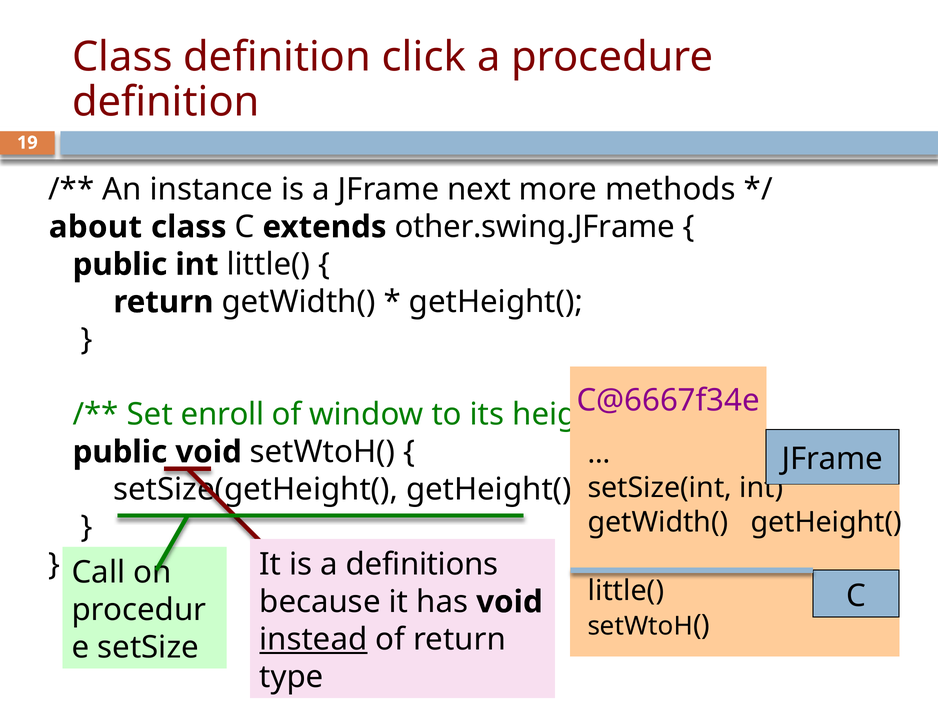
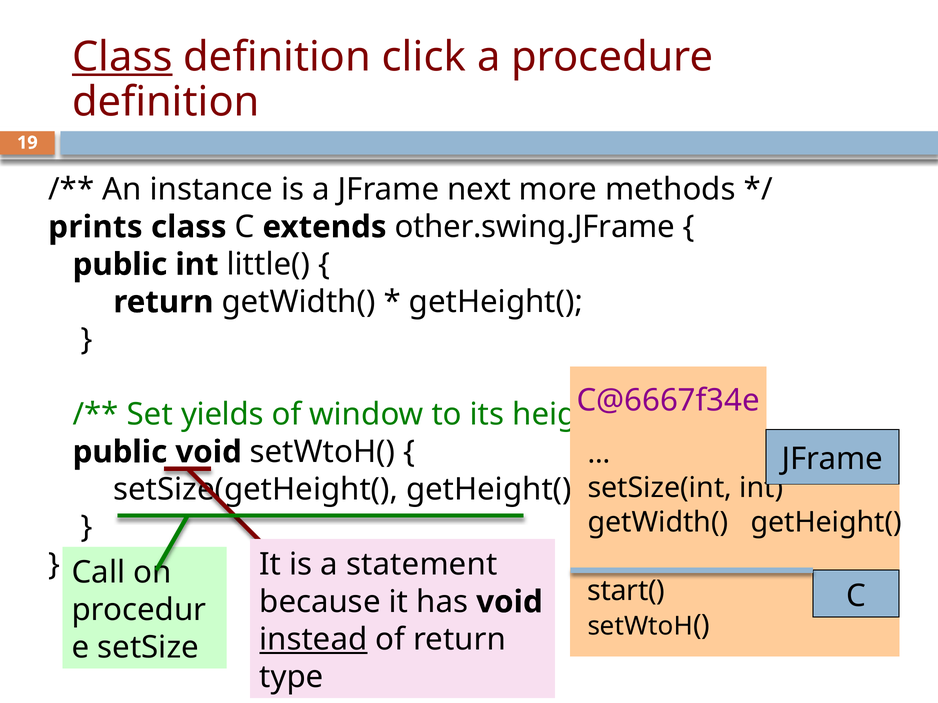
Class at (122, 57) underline: none -> present
about: about -> prints
enroll: enroll -> yields
definitions: definitions -> statement
little( at (626, 591): little( -> start(
